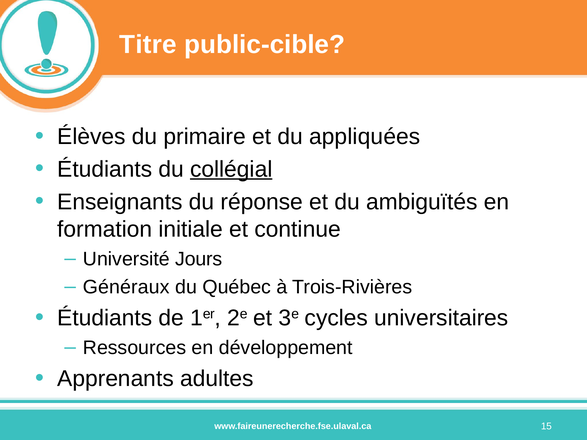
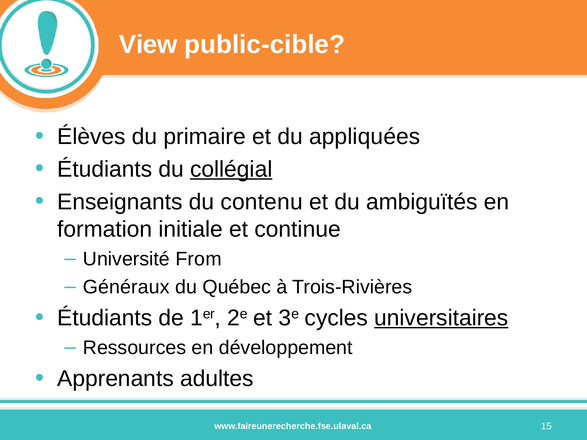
Titre: Titre -> View
réponse: réponse -> contenu
Jours: Jours -> From
universitaires underline: none -> present
